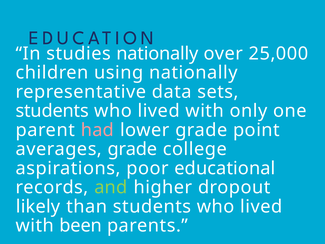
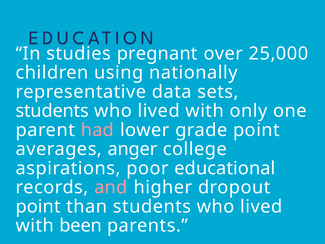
studies nationally: nationally -> pregnant
averages grade: grade -> anger
and colour: light green -> pink
likely at (38, 206): likely -> point
